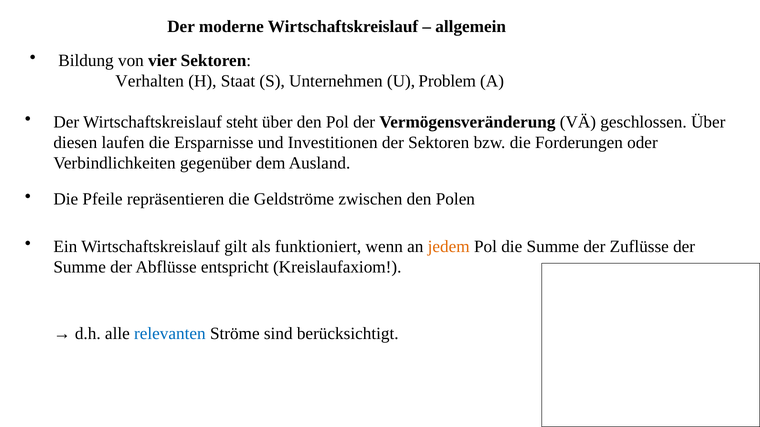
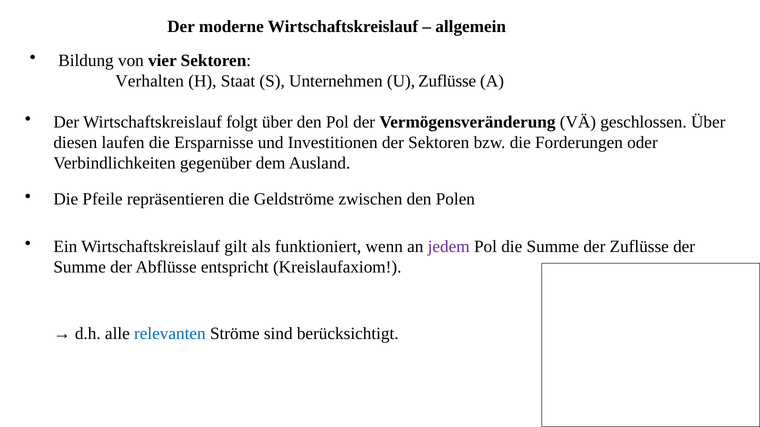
U Problem: Problem -> Zuflüsse
steht: steht -> folgt
jedem colour: orange -> purple
